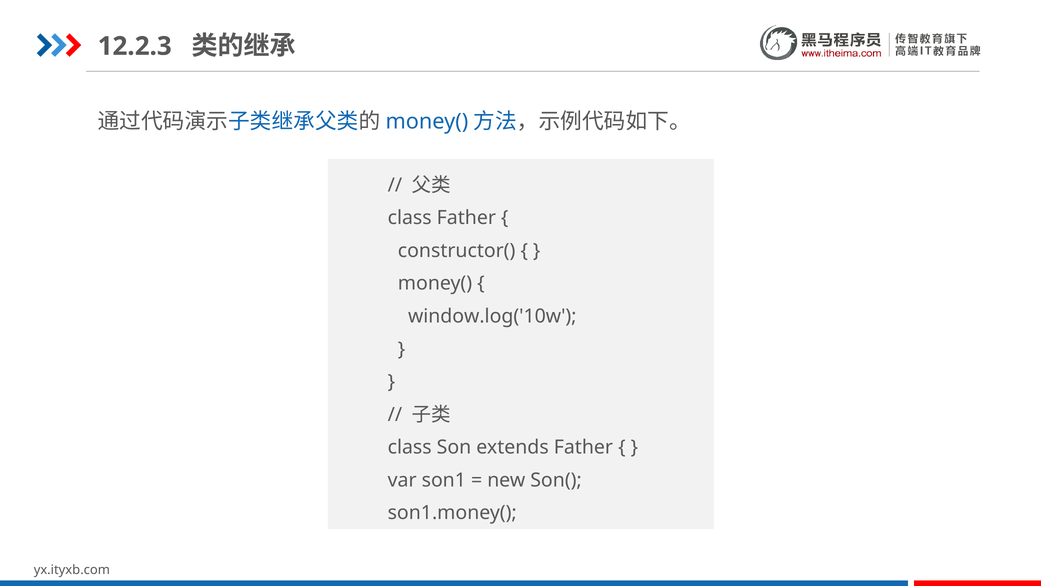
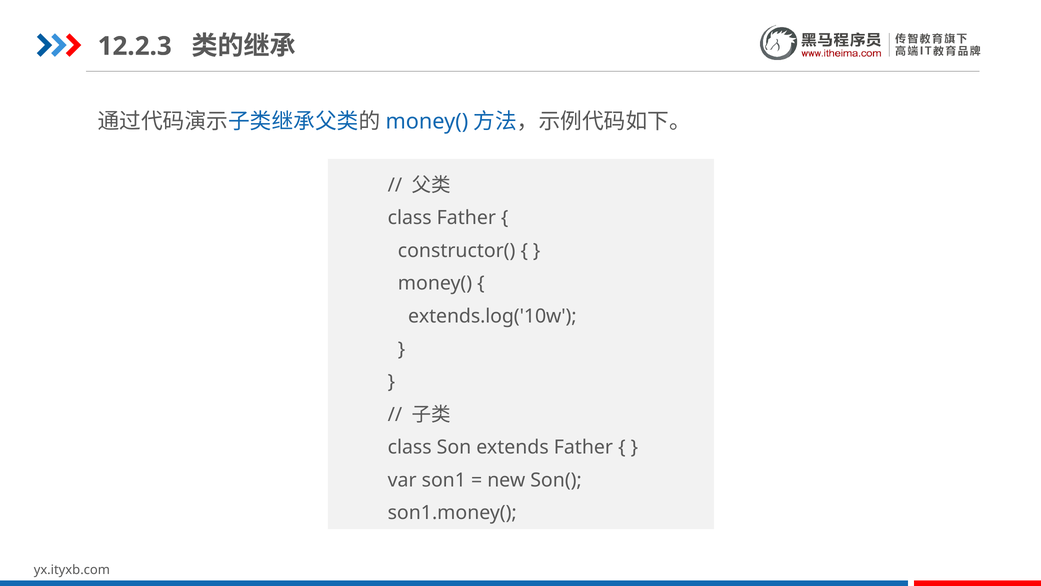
window.log('10w: window.log('10w -> extends.log('10w
